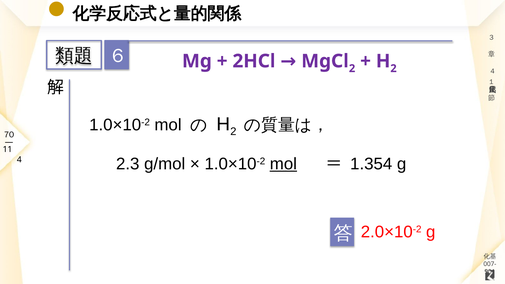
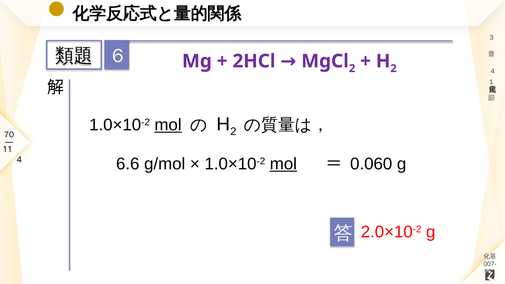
mol at (168, 125) underline: none -> present
2.3: 2.3 -> 6.6
1.354: 1.354 -> 0.060
